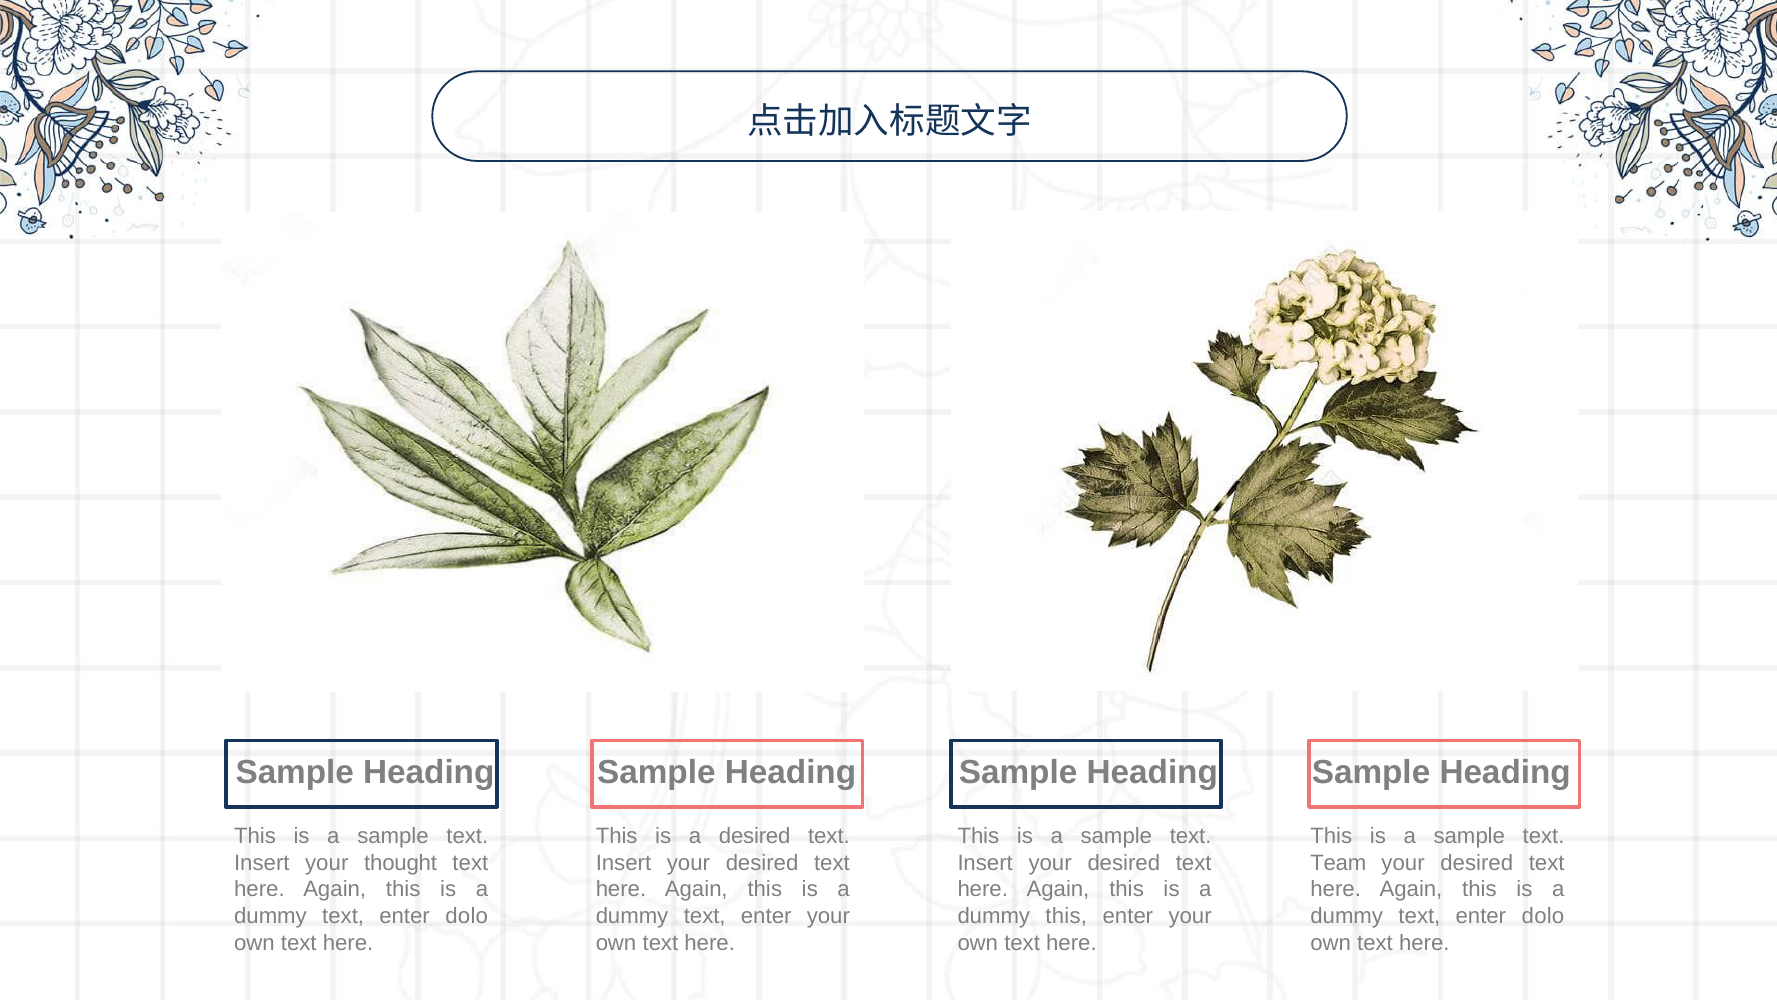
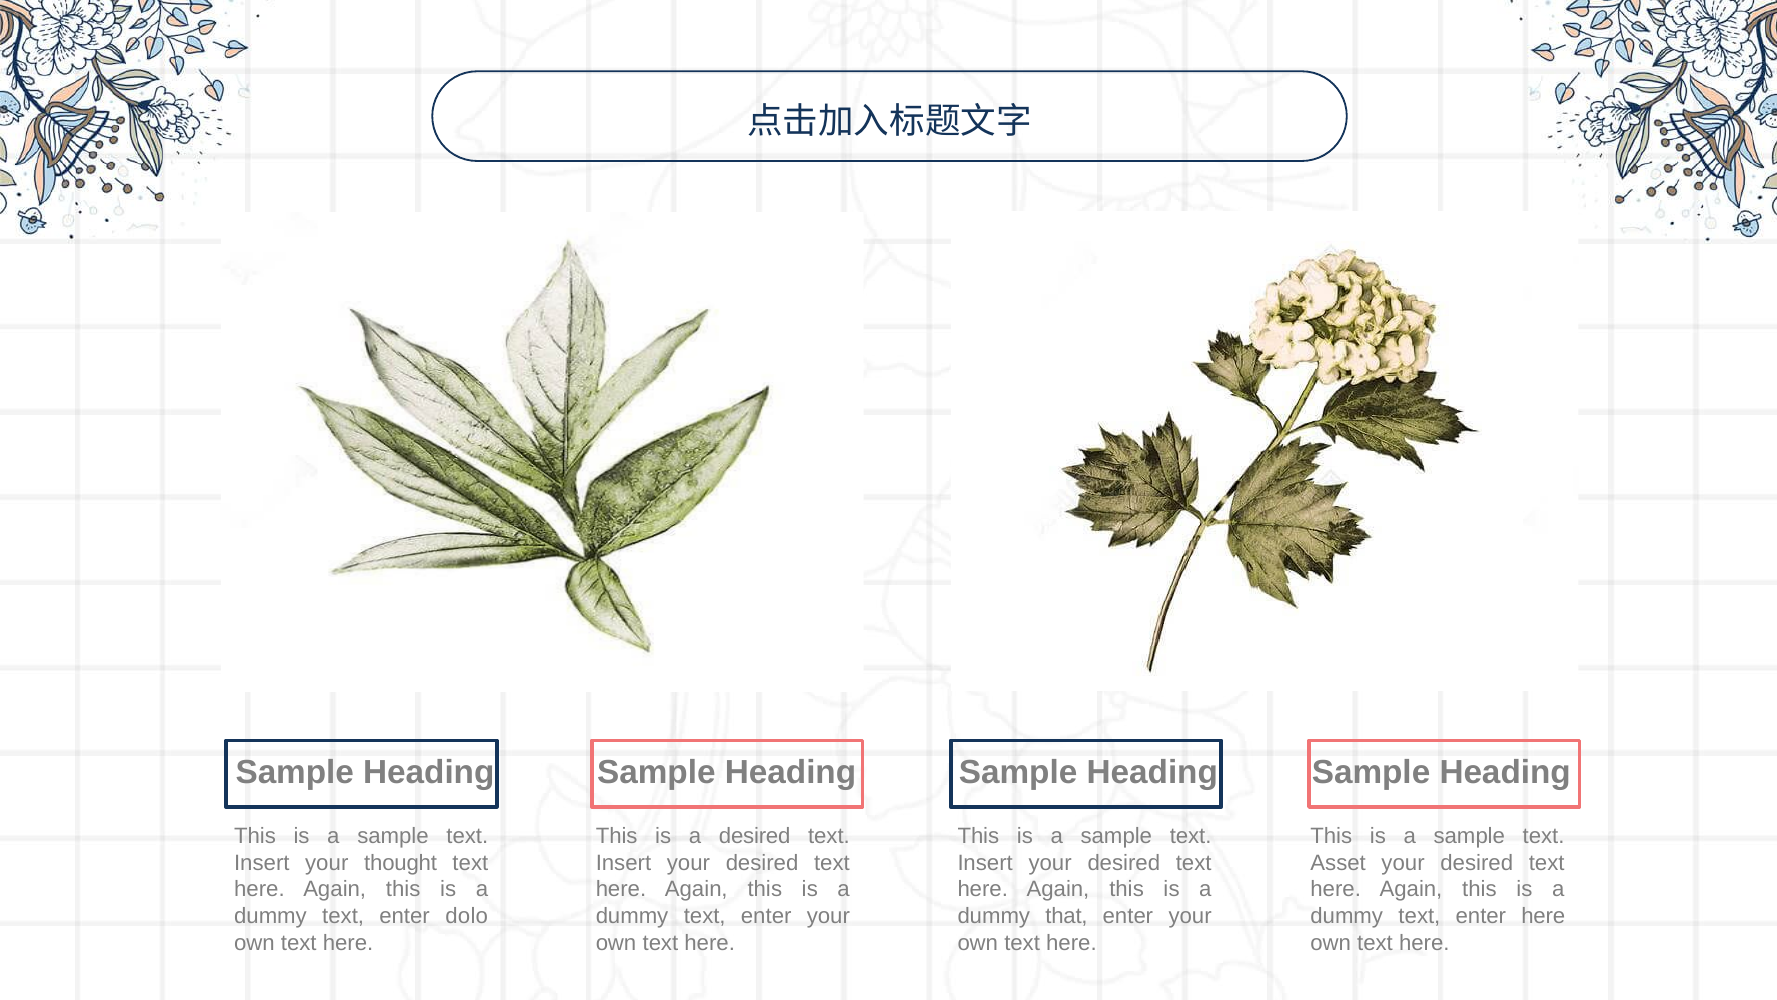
Team: Team -> Asset
dummy this: this -> that
dolo at (1543, 916): dolo -> here
